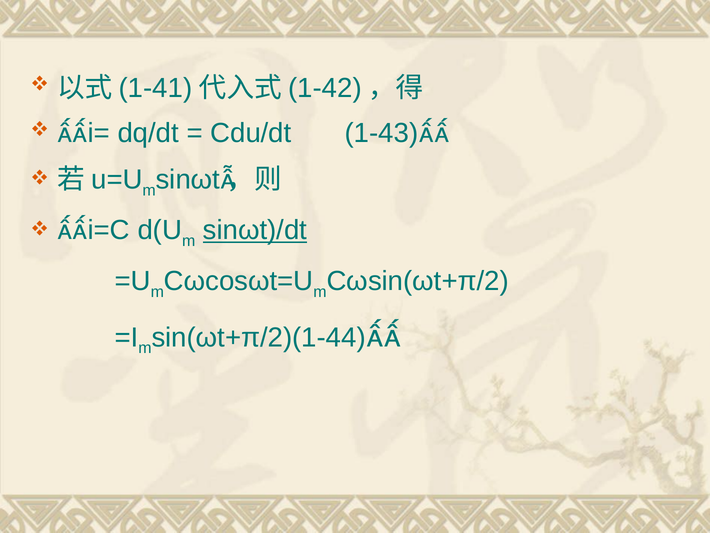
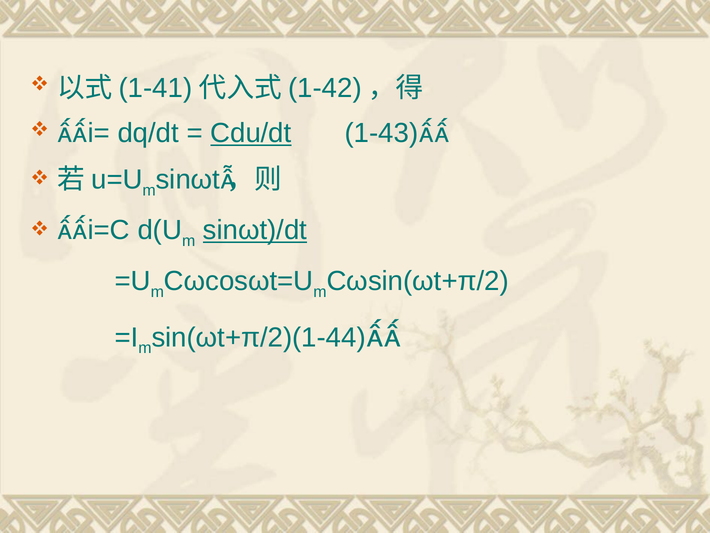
Cdu/dt underline: none -> present
